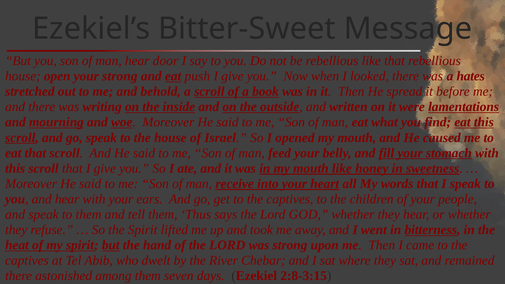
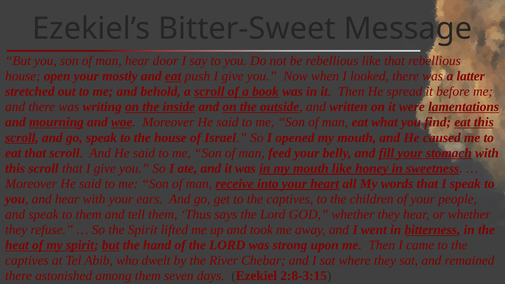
your strong: strong -> mostly
hates: hates -> latter
